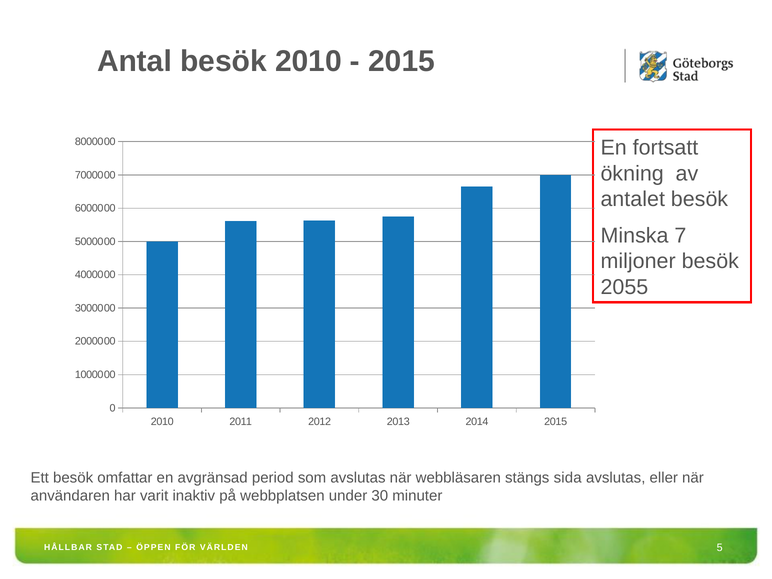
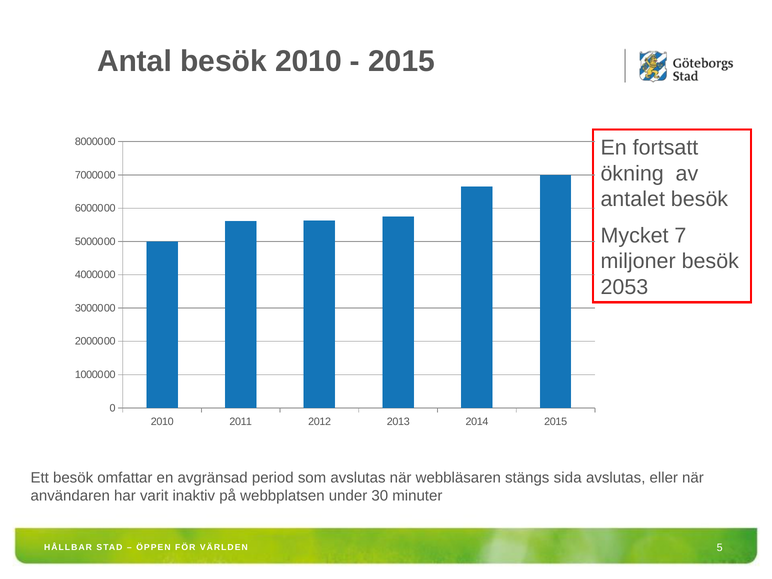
Minska: Minska -> Mycket
2055: 2055 -> 2053
